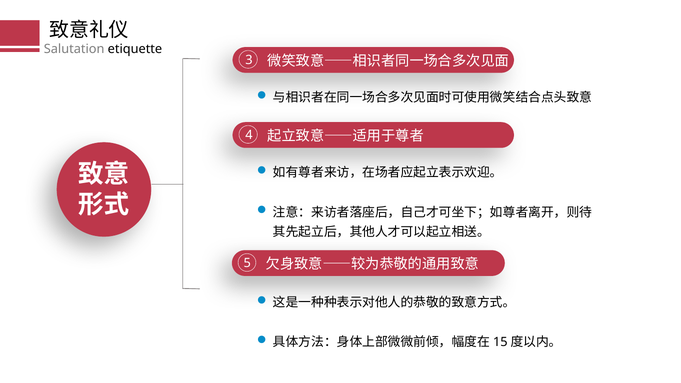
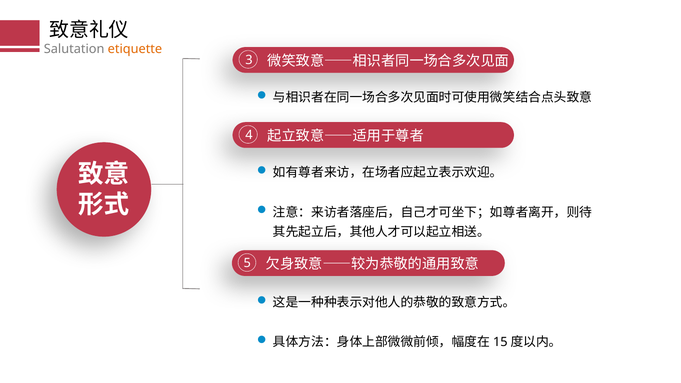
etiquette colour: black -> orange
